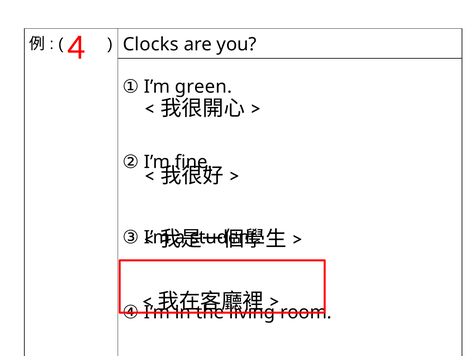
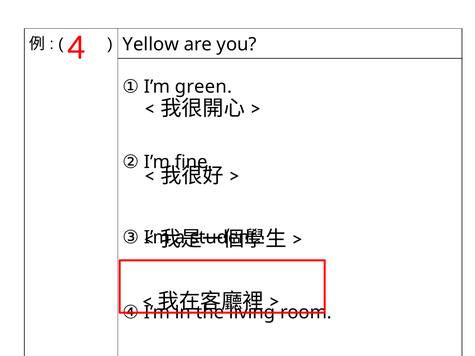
Clocks: Clocks -> Yellow
